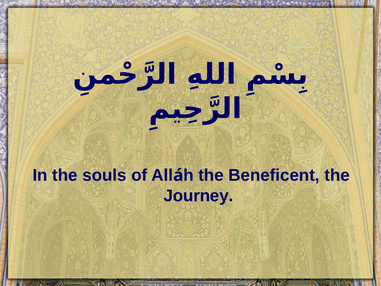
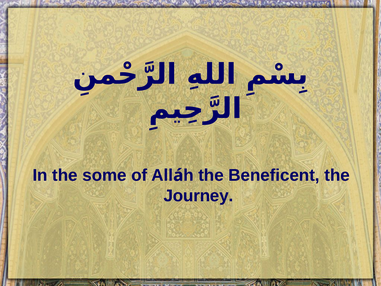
souls: souls -> some
